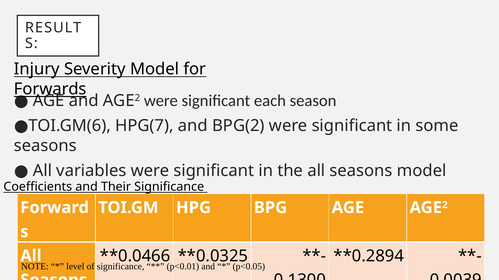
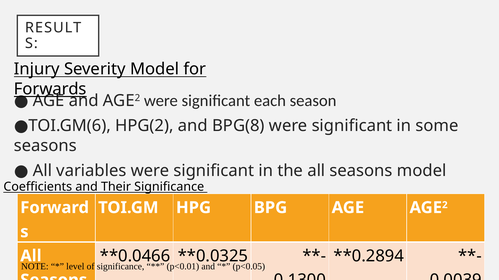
HPG(7: HPG(7 -> HPG(2
BPG(2: BPG(2 -> BPG(8
